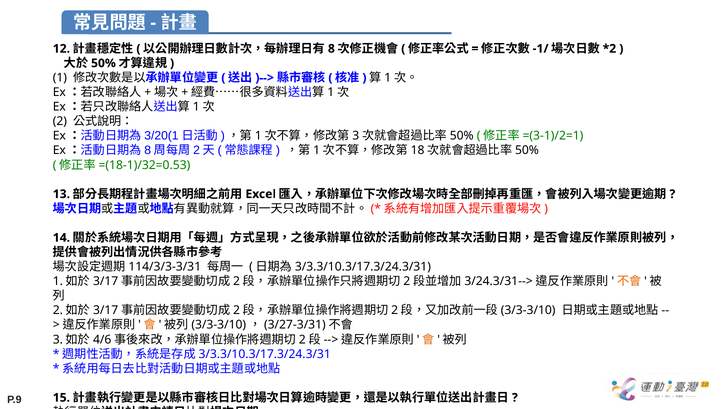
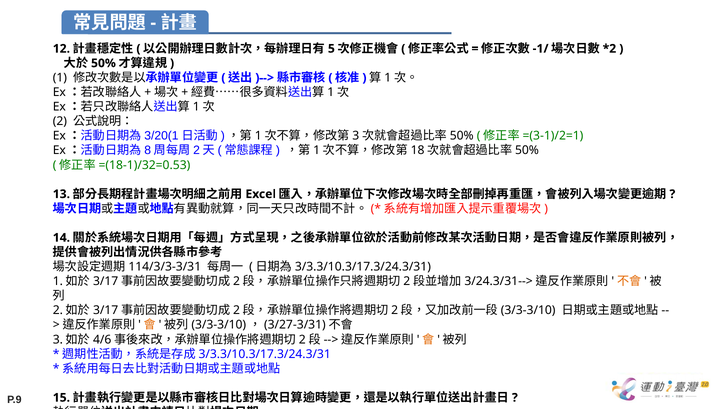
8: 8 -> 5
